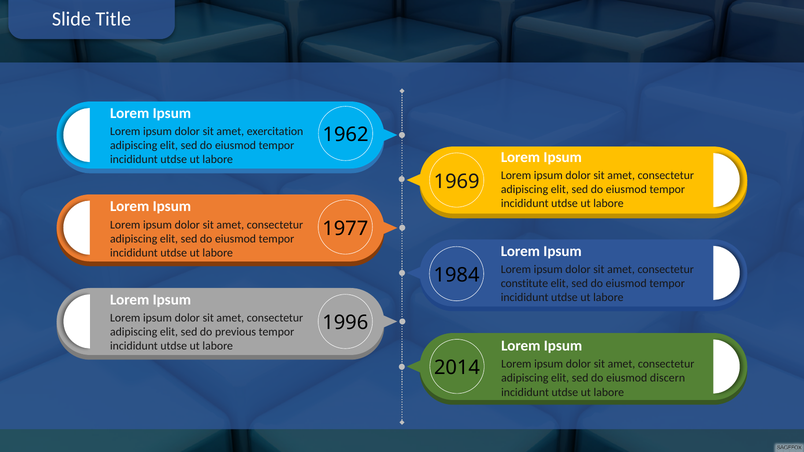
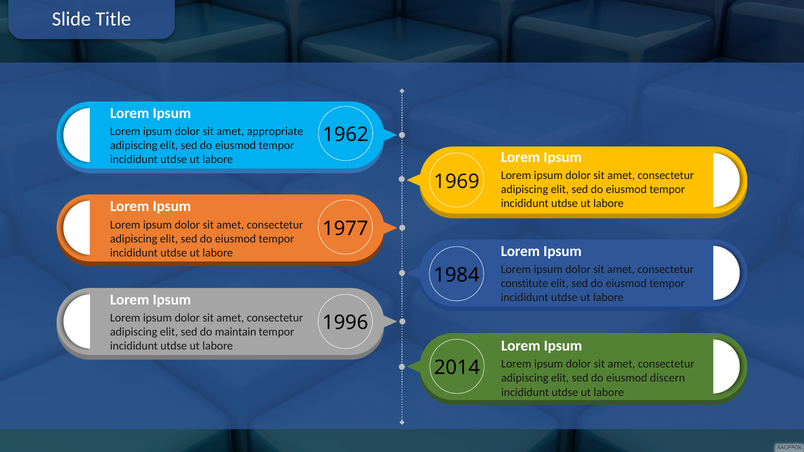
exercitation: exercitation -> appropriate
previous: previous -> maintain
